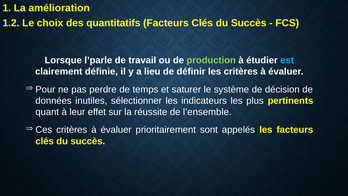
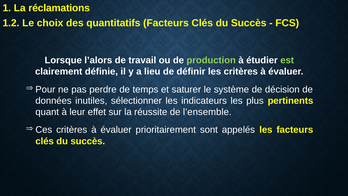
amélioration: amélioration -> réclamations
l’parle: l’parle -> l’alors
est colour: light blue -> light green
